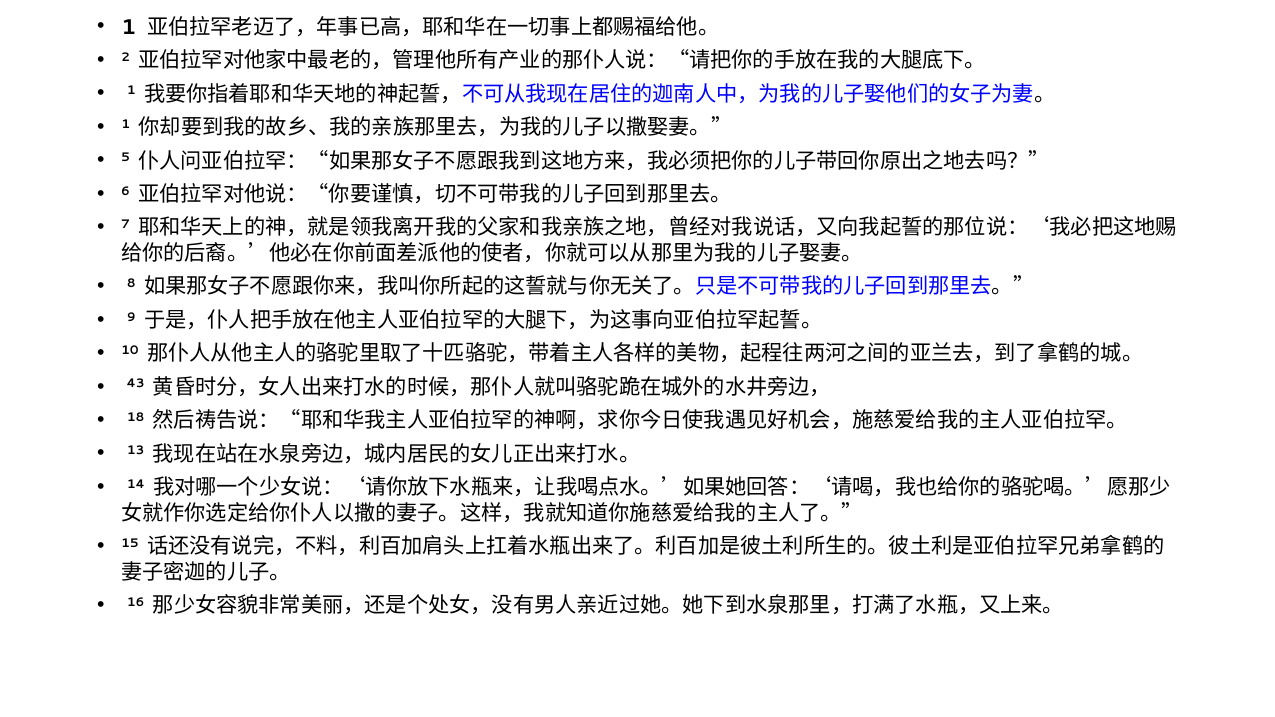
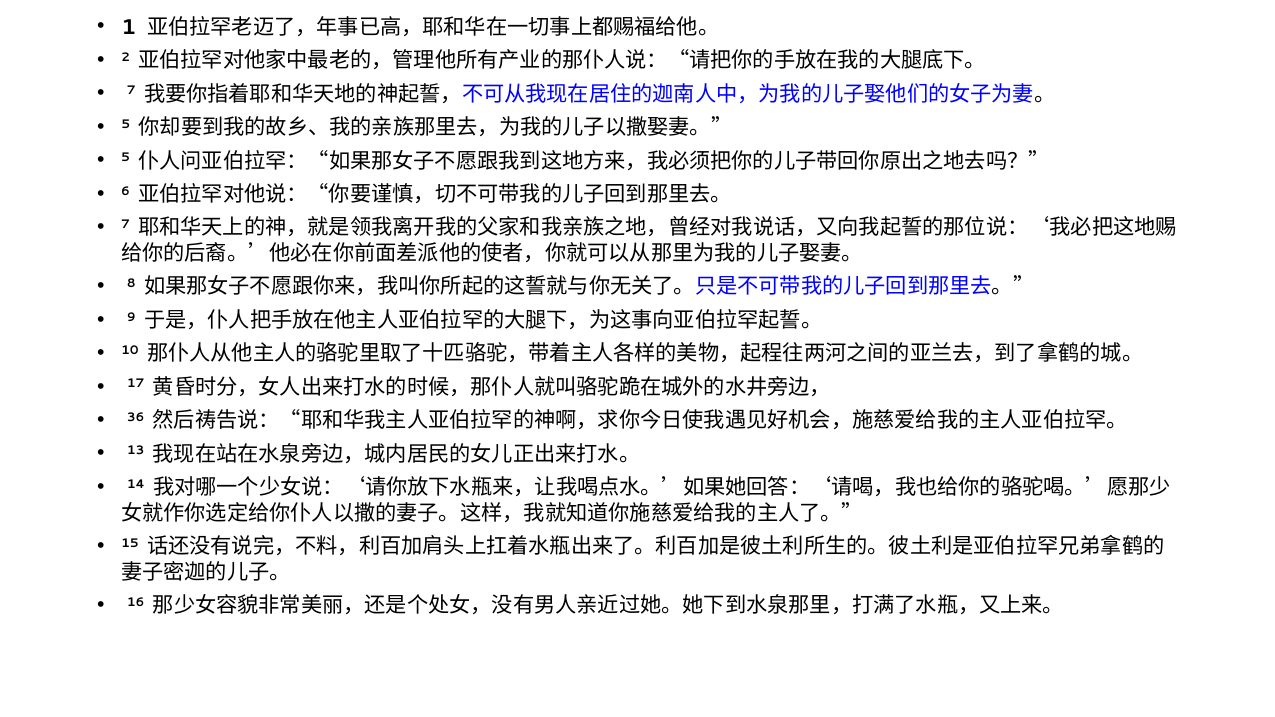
1 at (131, 91): 1 -> 7
1 at (126, 124): 1 -> 5
43: 43 -> 17
18: 18 -> 36
